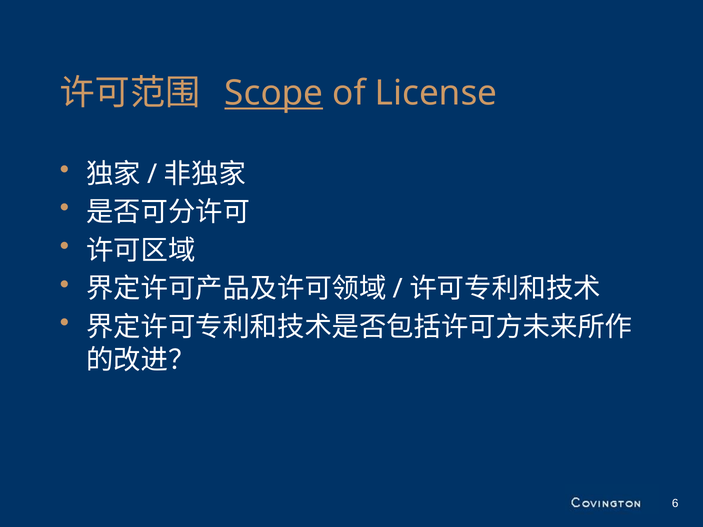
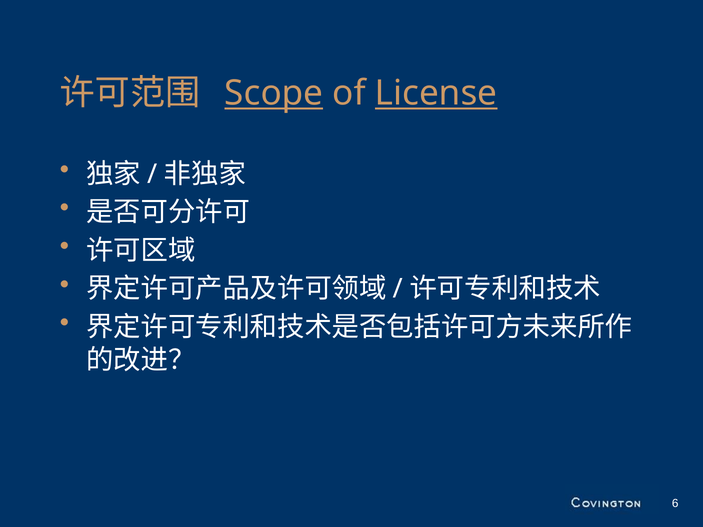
License underline: none -> present
